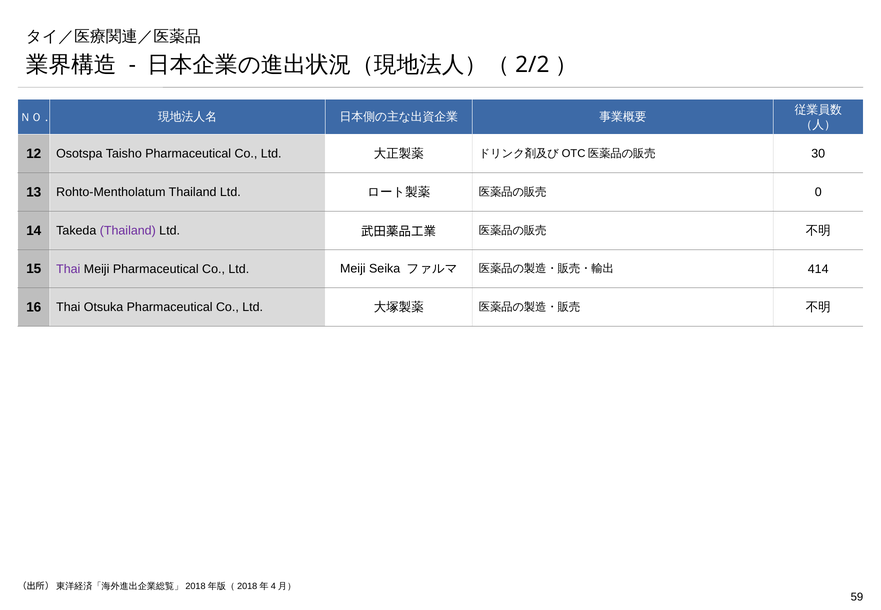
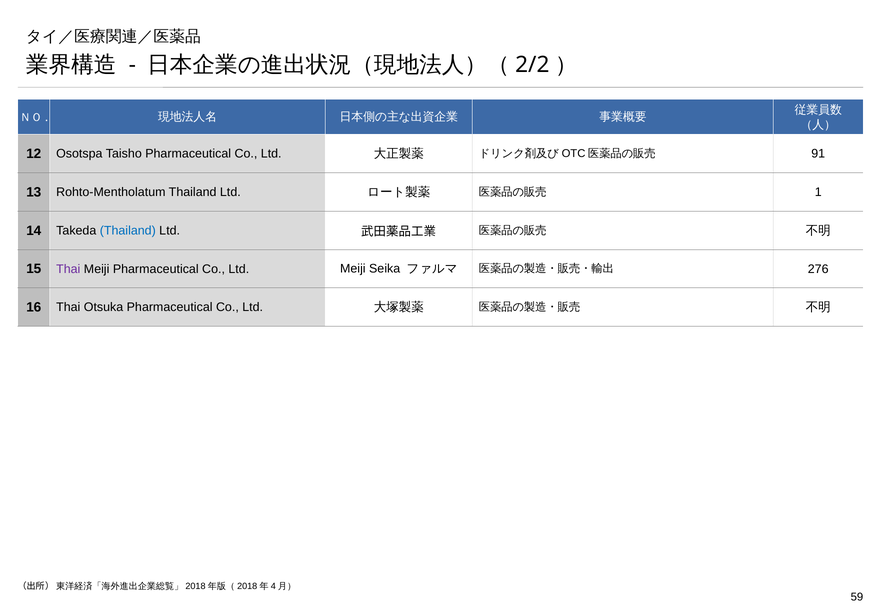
30: 30 -> 91
0: 0 -> 1
Thailand at (128, 231) colour: purple -> blue
414: 414 -> 276
